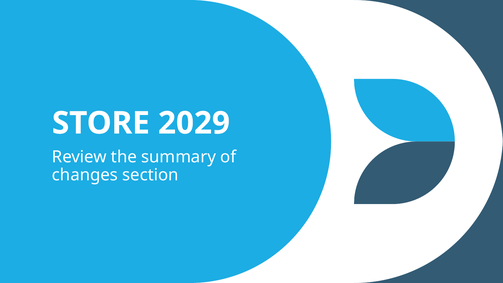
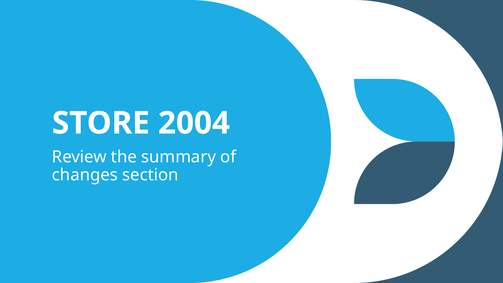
2029: 2029 -> 2004
